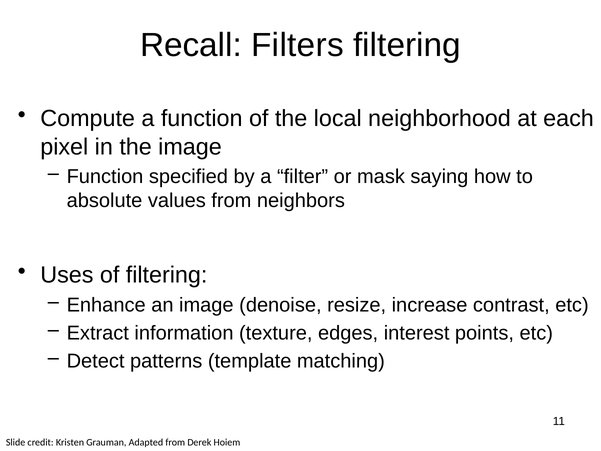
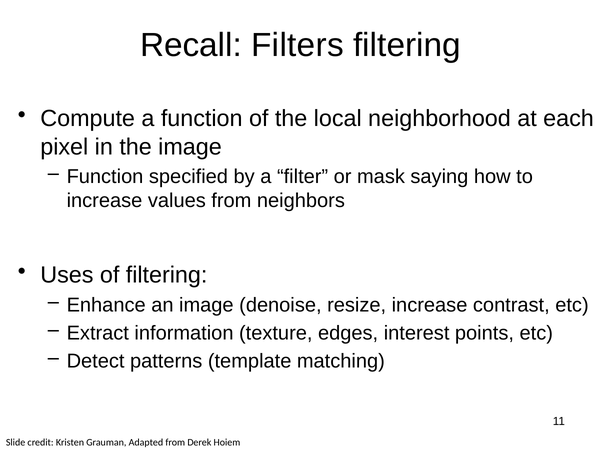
absolute at (104, 201): absolute -> increase
